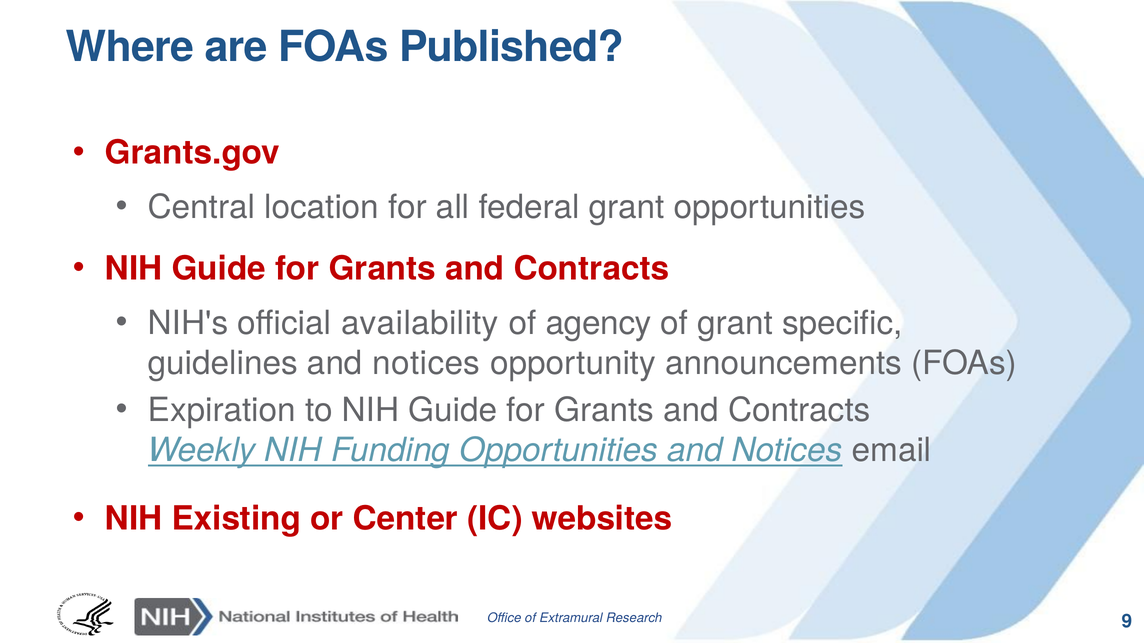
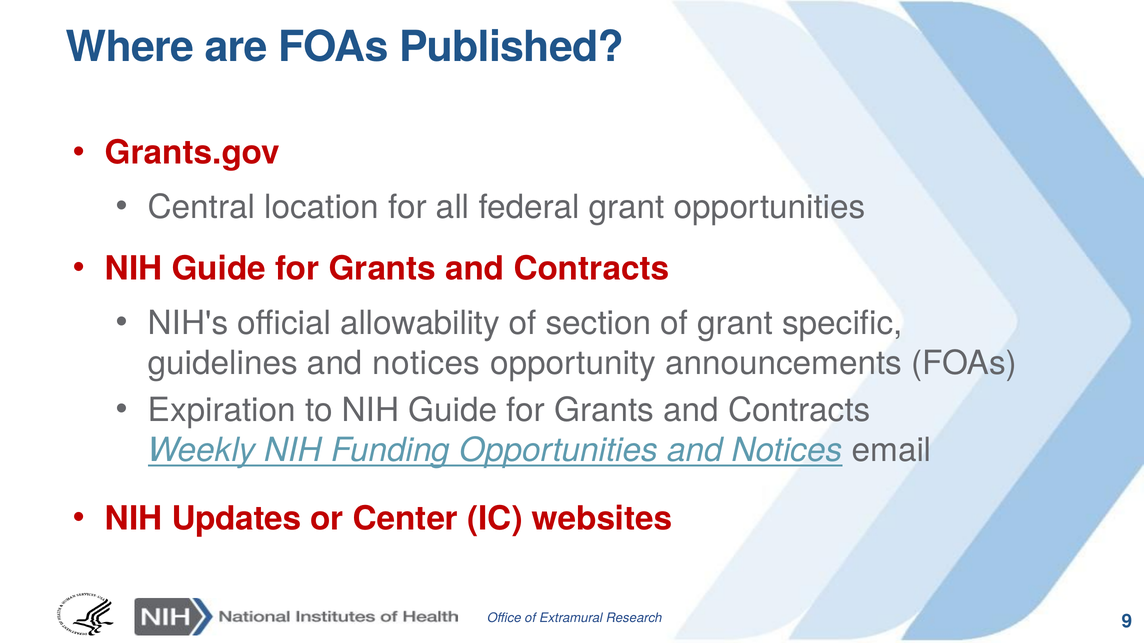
availability: availability -> allowability
agency: agency -> section
Existing: Existing -> Updates
